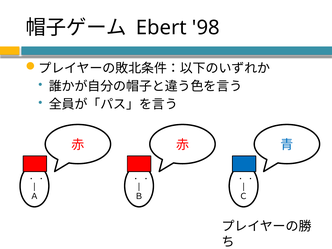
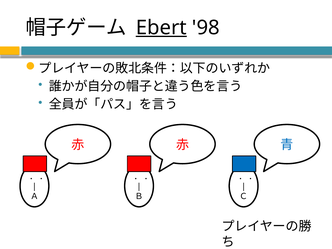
Ebert underline: none -> present
